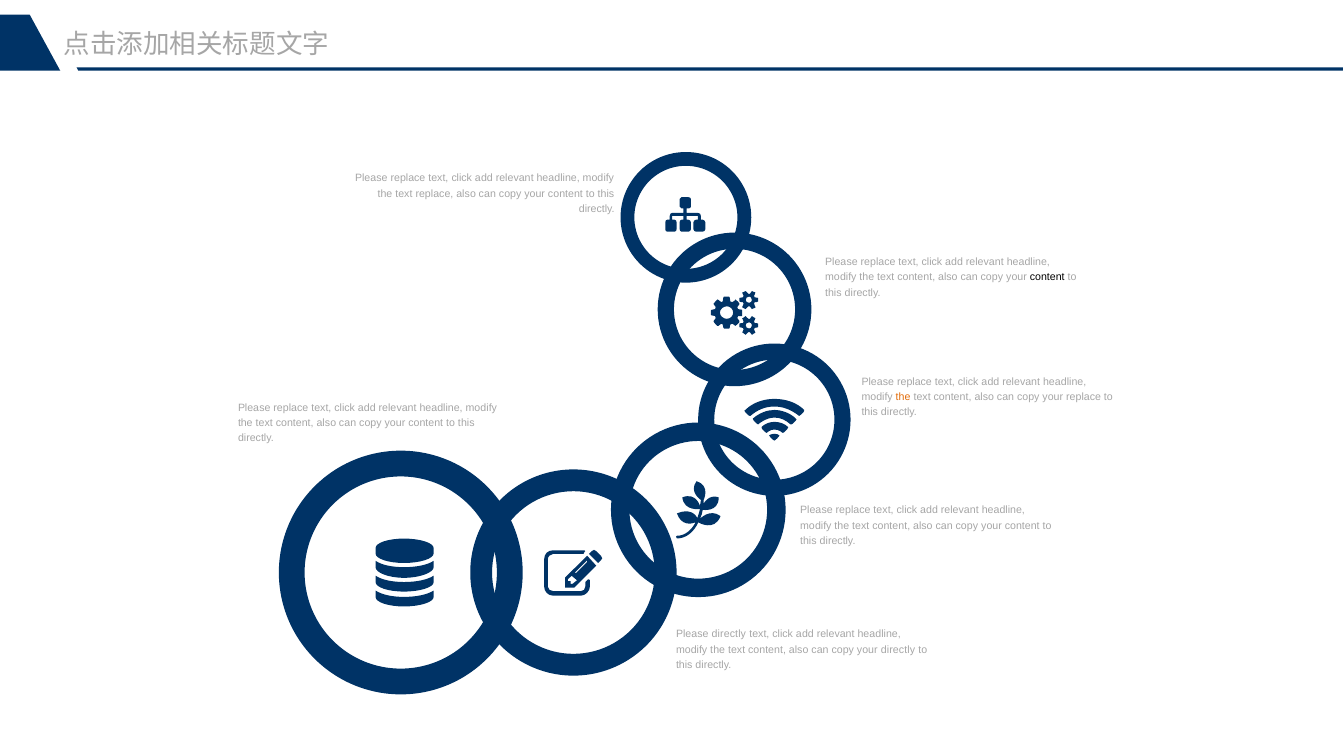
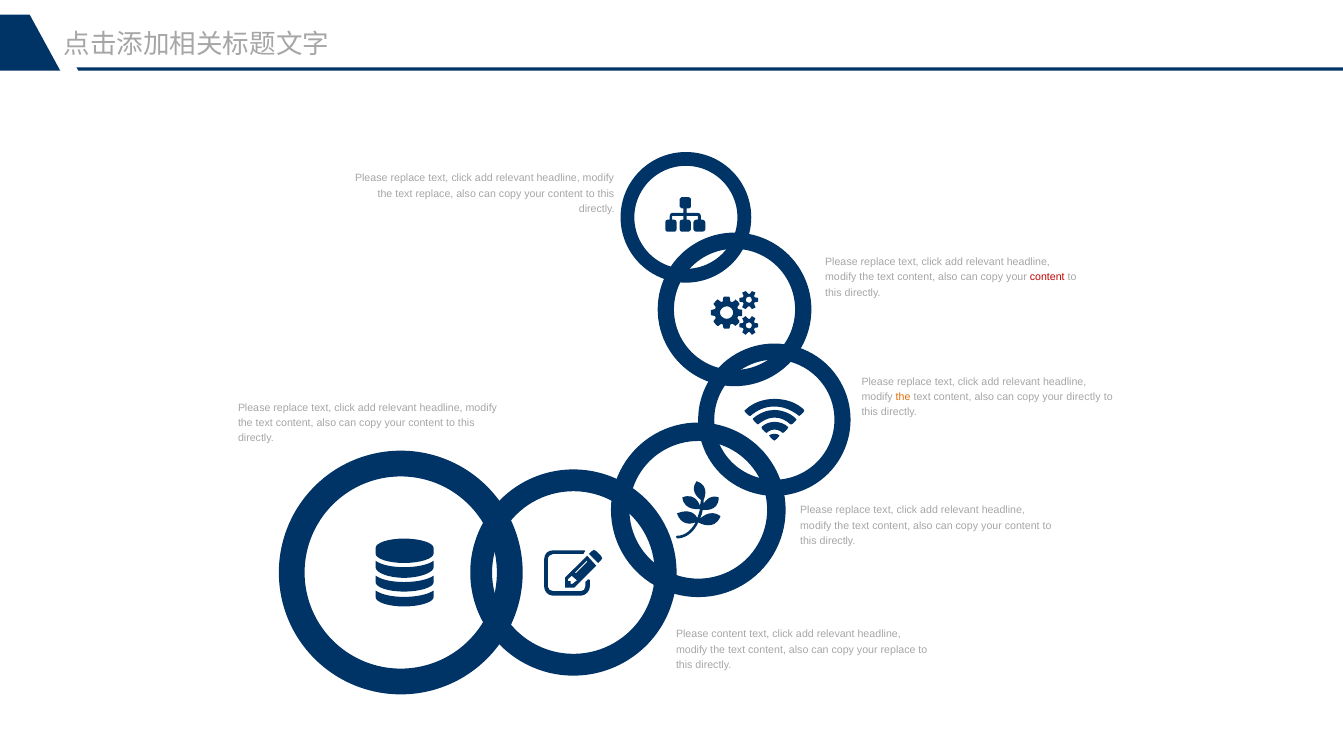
content at (1047, 278) colour: black -> red
your replace: replace -> directly
Please directly: directly -> content
your directly: directly -> replace
